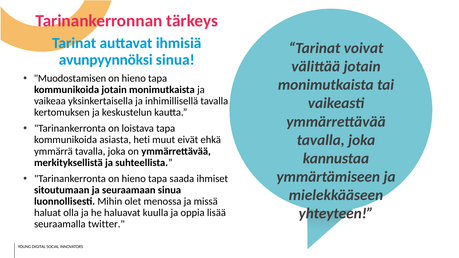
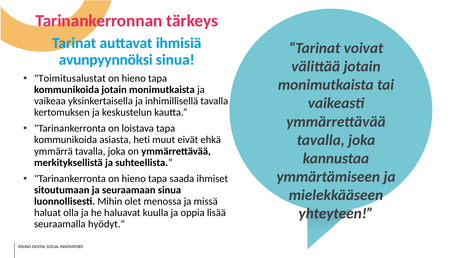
Muodostamisen: Muodostamisen -> Toimitusalustat
twitter: twitter -> hyödyt
